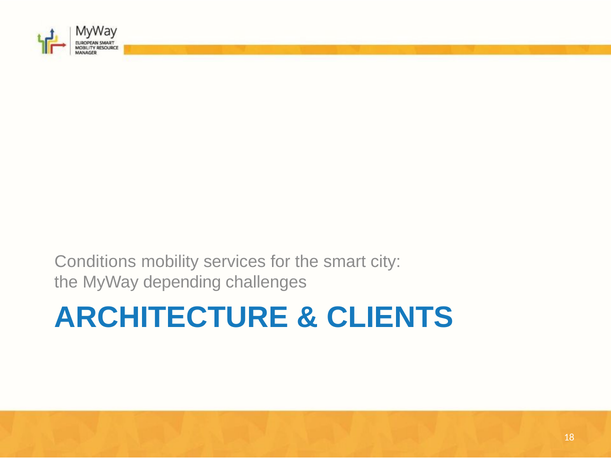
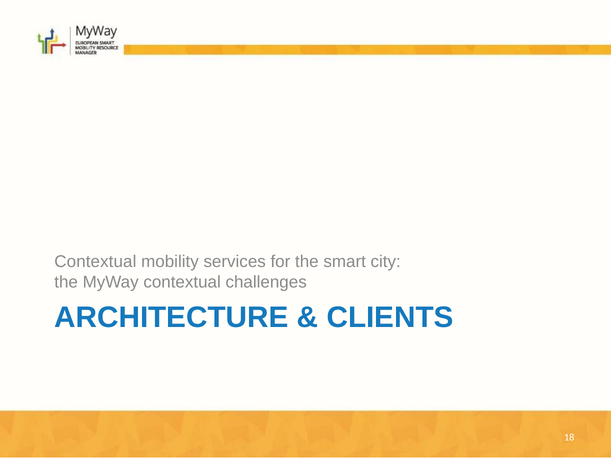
Conditions at (95, 262): Conditions -> Contextual
MyWay depending: depending -> contextual
